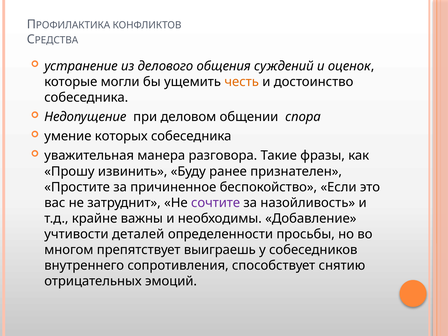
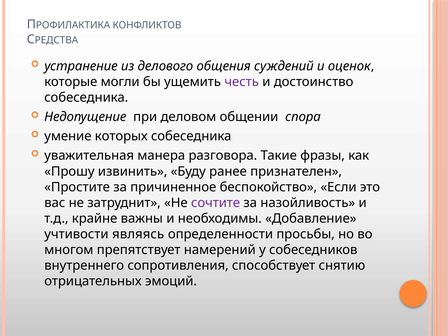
честь colour: orange -> purple
деталей: деталей -> являясь
выиграешь: выиграешь -> намерений
